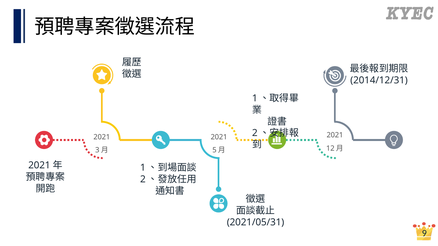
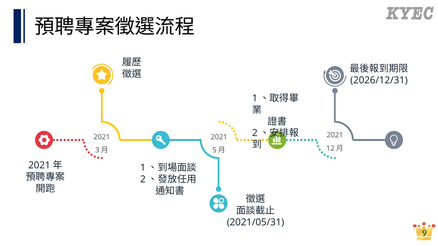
2014/12/31: 2014/12/31 -> 2026/12/31
